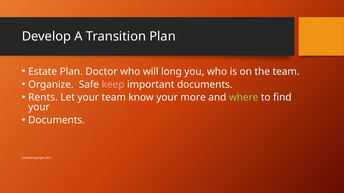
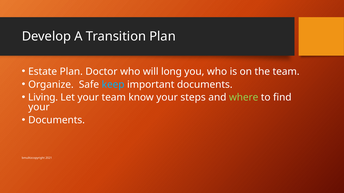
keep colour: pink -> light blue
Rents: Rents -> Living
more: more -> steps
